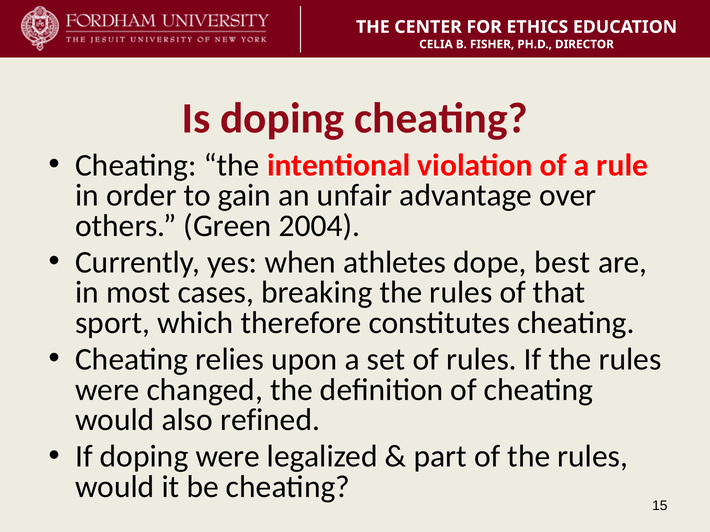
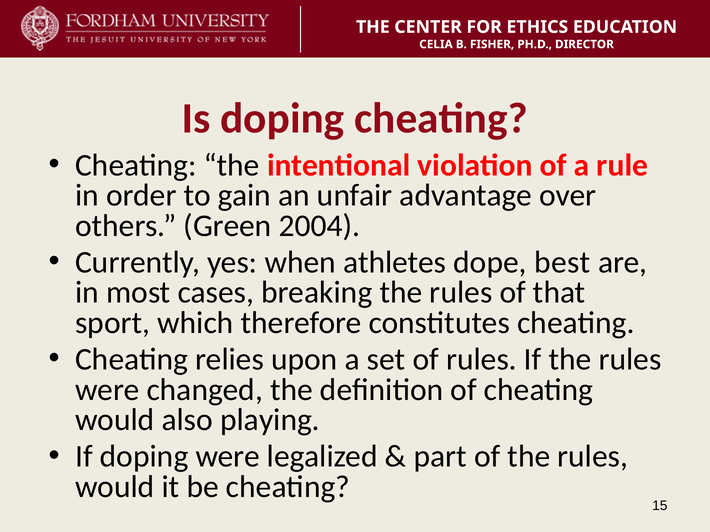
refined: refined -> playing
